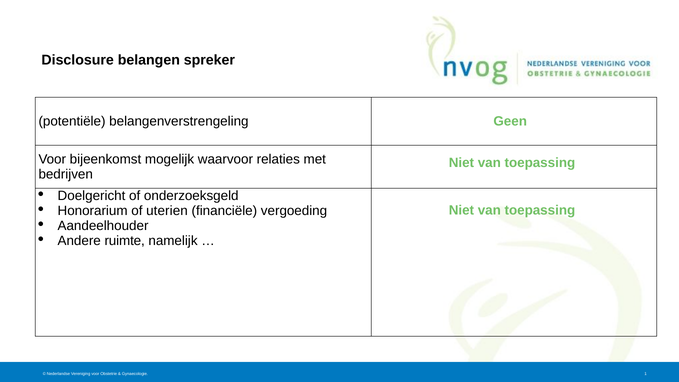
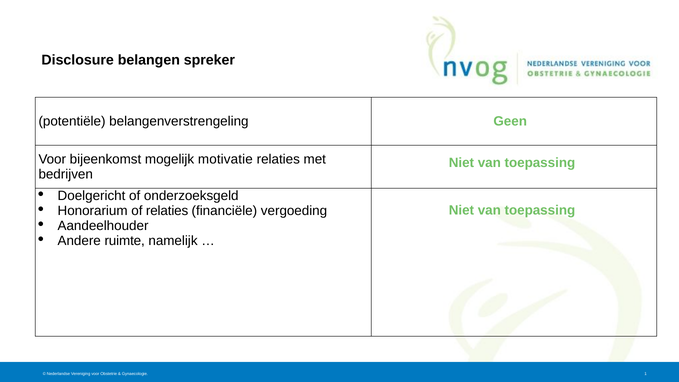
waarvoor: waarvoor -> motivatie
of uterien: uterien -> relaties
